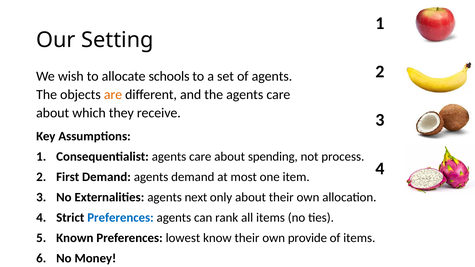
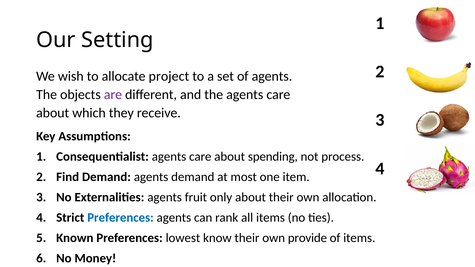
schools: schools -> project
are colour: orange -> purple
First: First -> Find
next: next -> fruit
